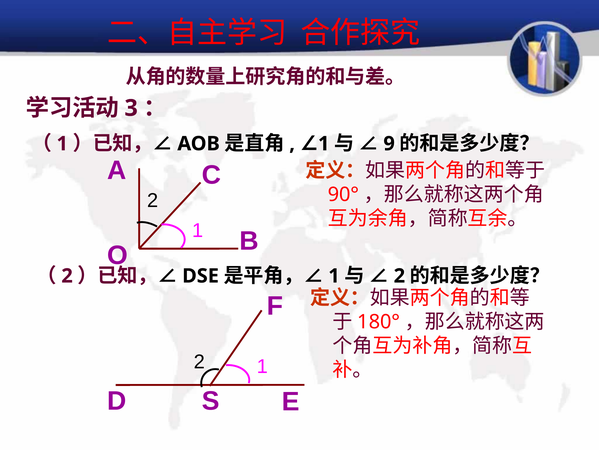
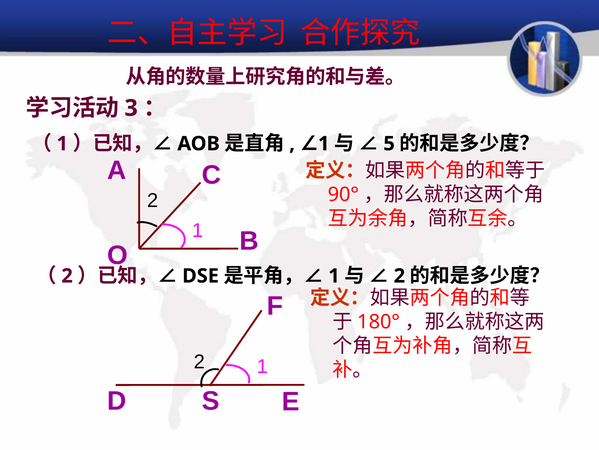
9: 9 -> 5
